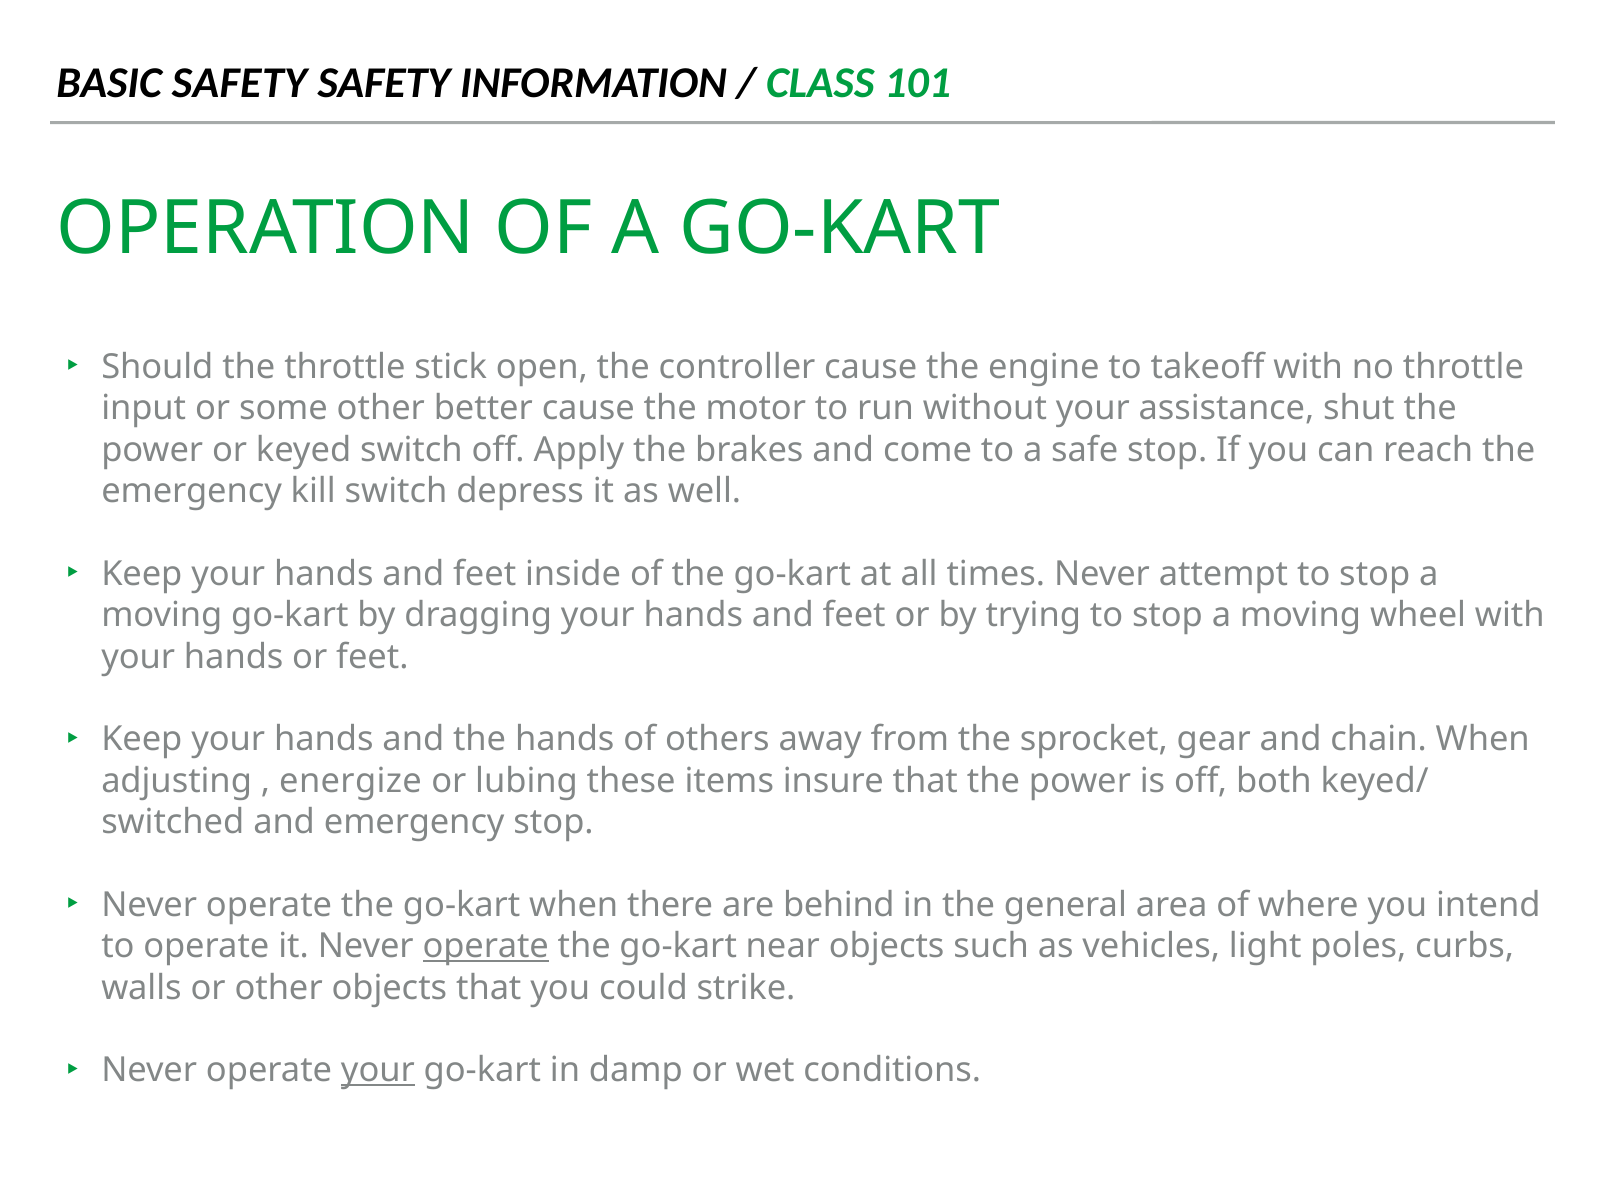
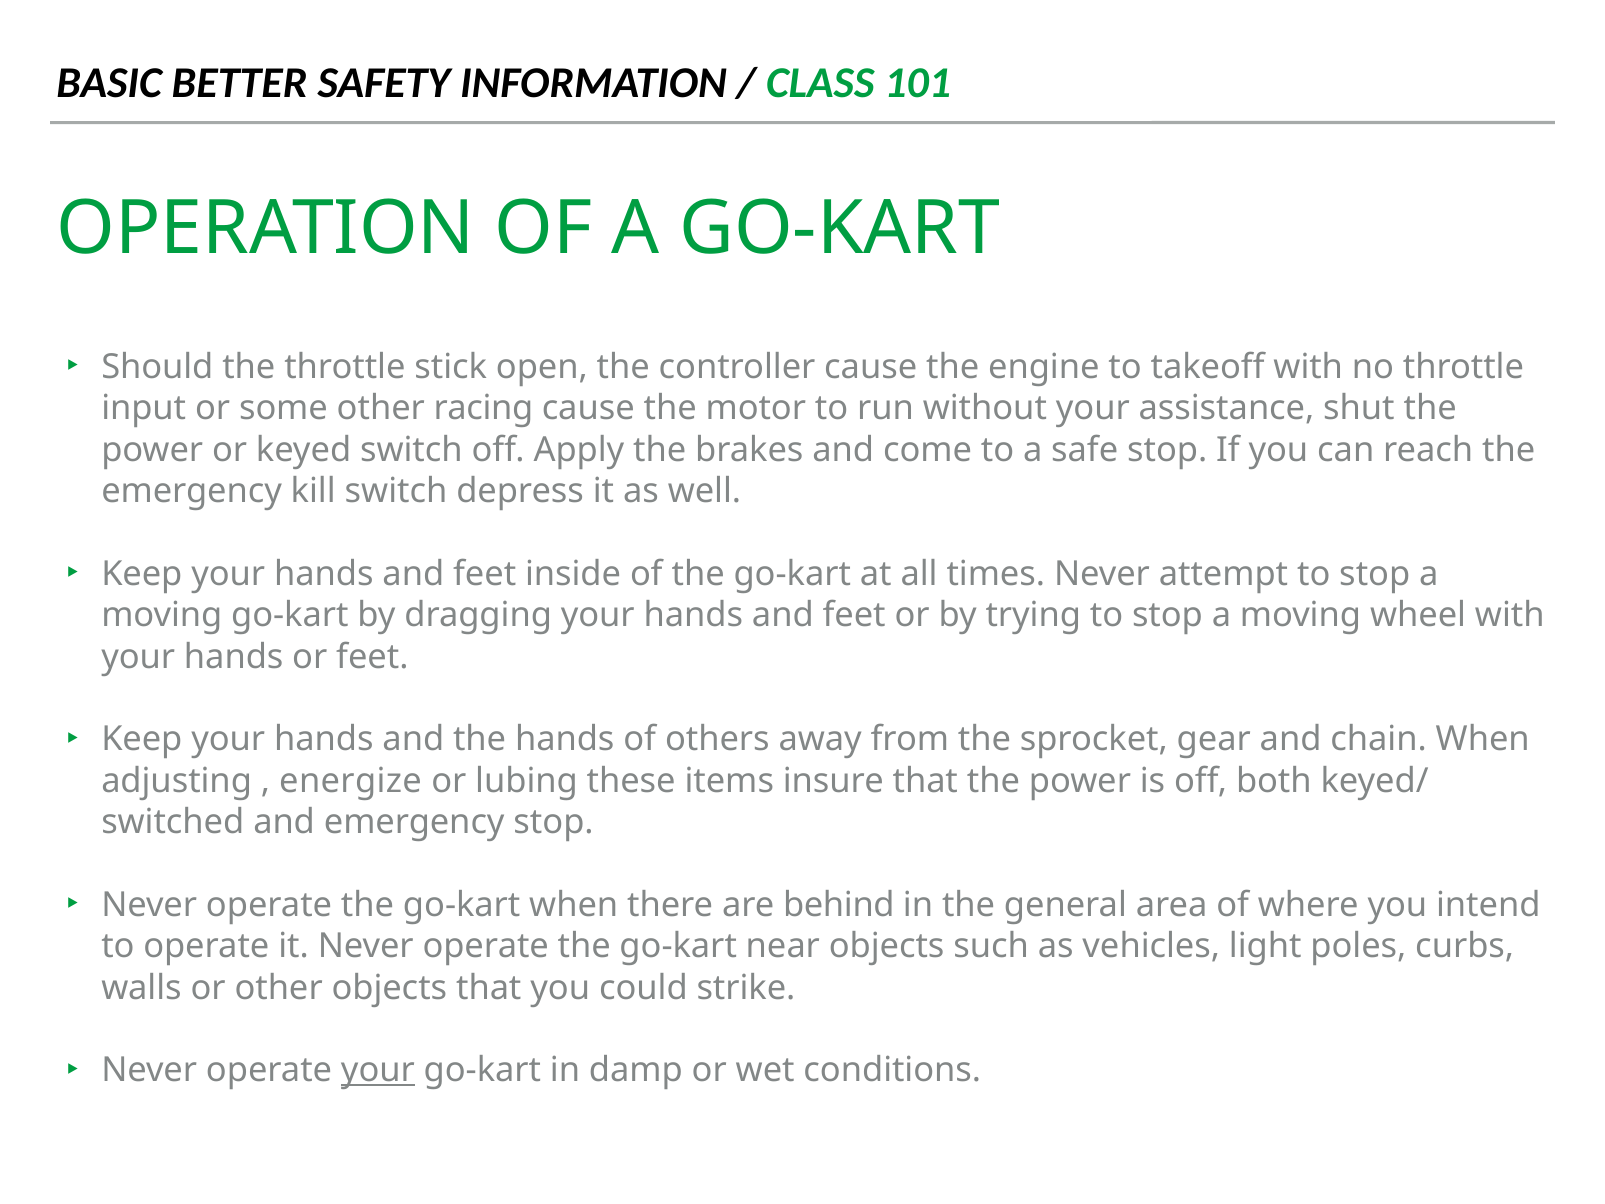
BASIC SAFETY: SAFETY -> BETTER
better: better -> racing
operate at (486, 946) underline: present -> none
